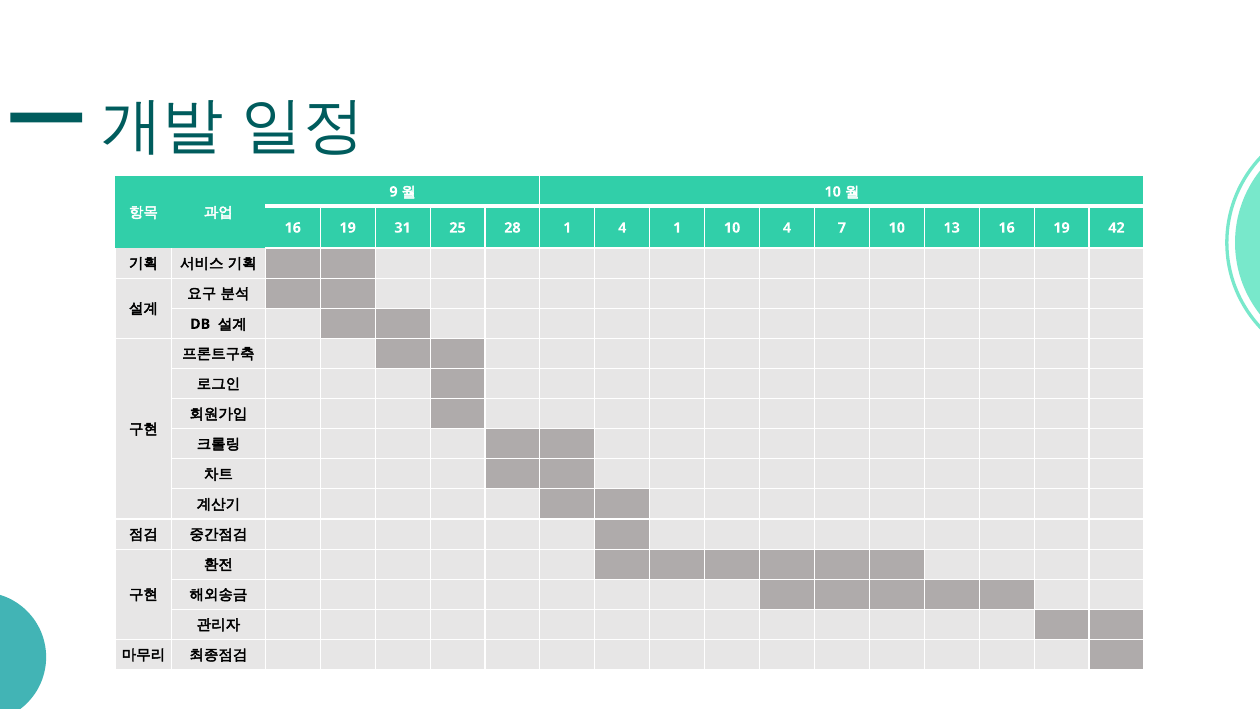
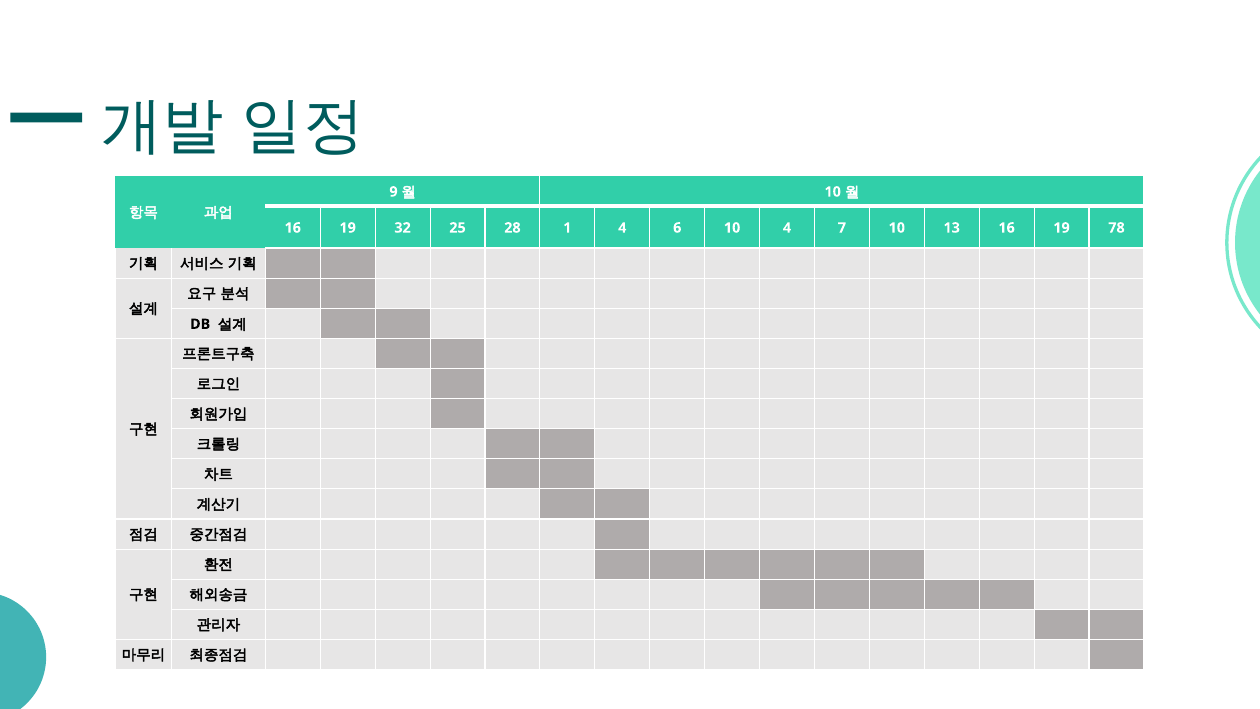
31: 31 -> 32
4 1: 1 -> 6
42: 42 -> 78
